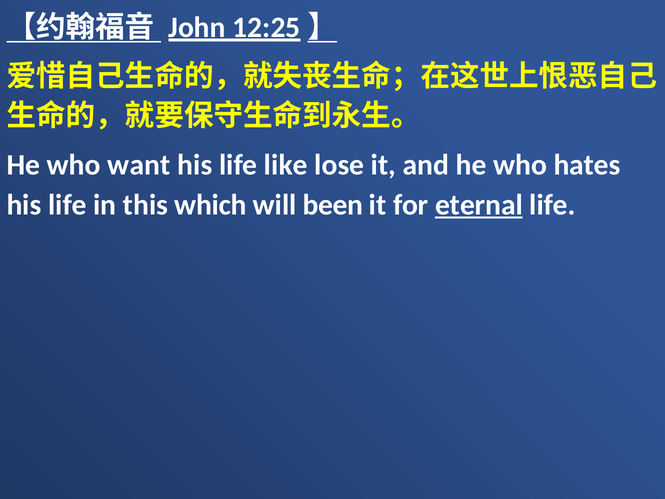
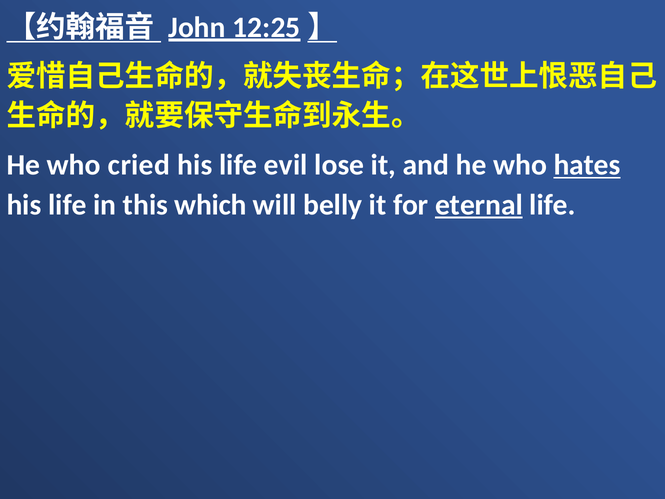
want: want -> cried
like: like -> evil
hates underline: none -> present
been: been -> belly
